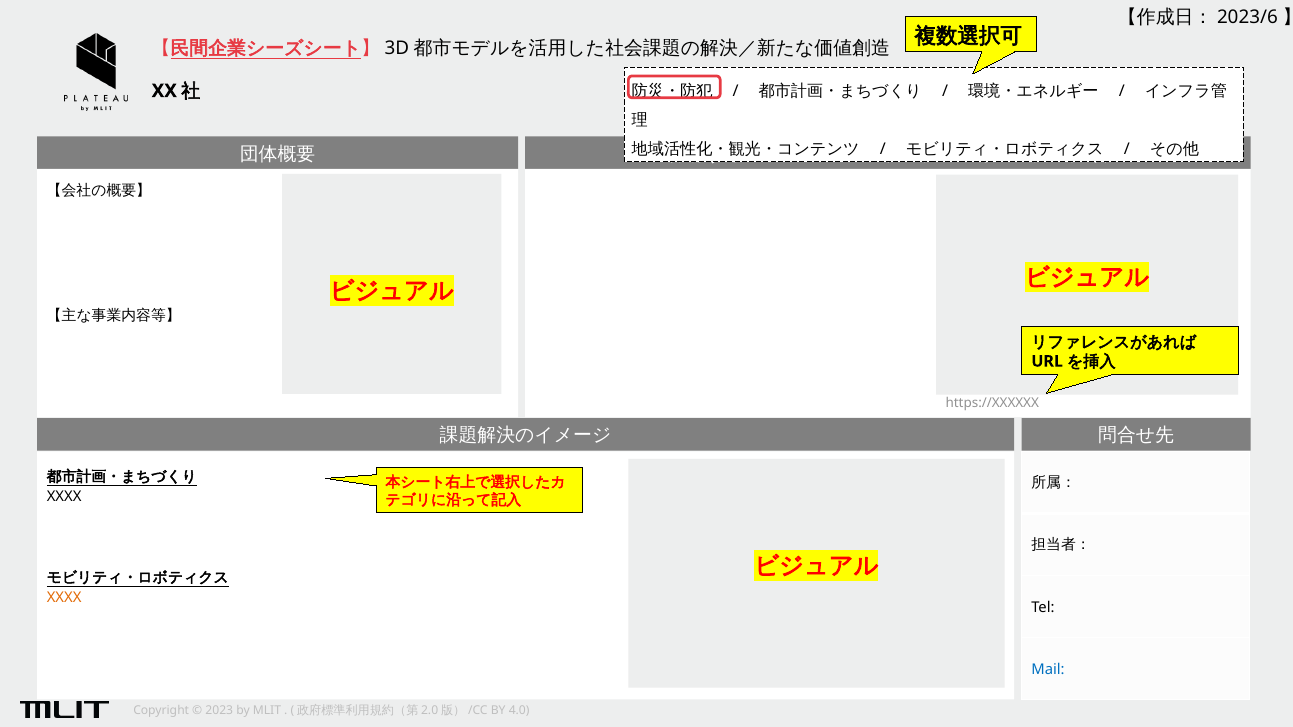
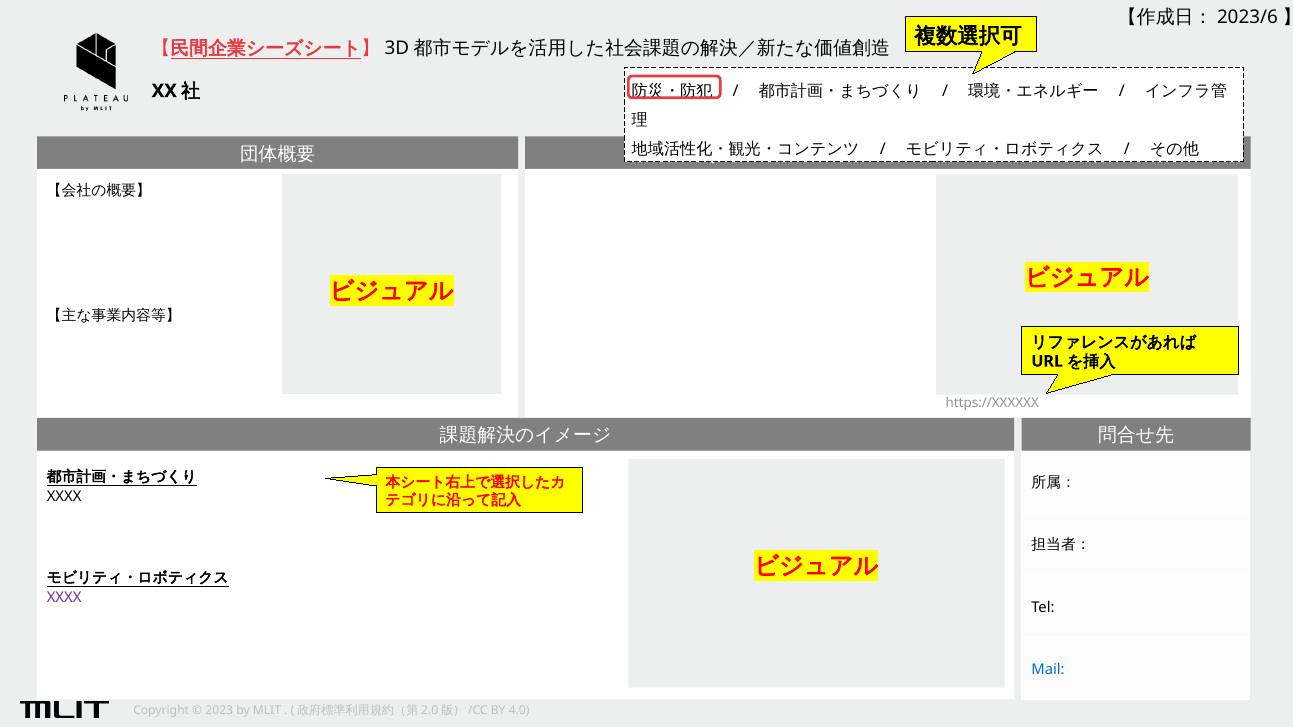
XXXX at (64, 598) colour: orange -> purple
